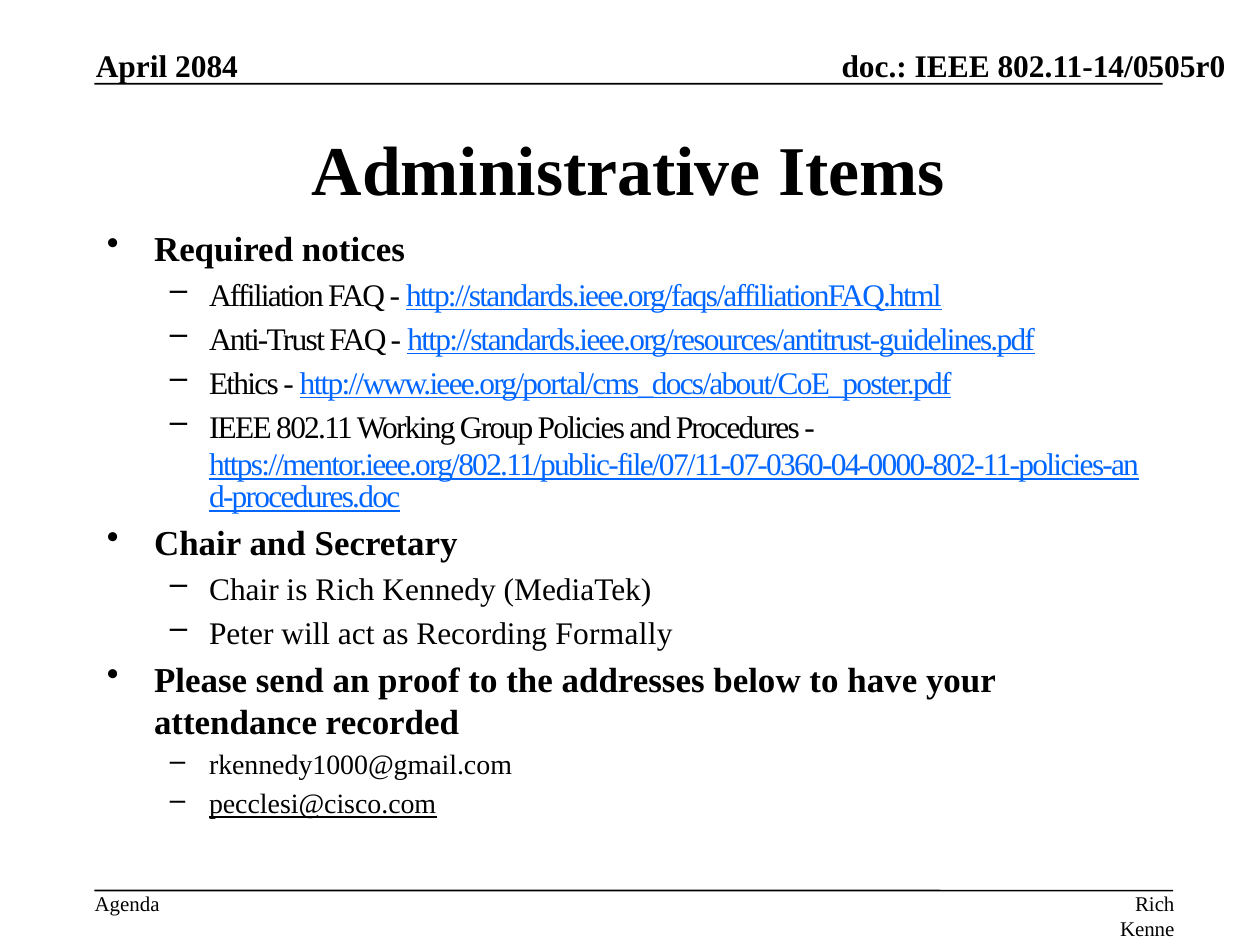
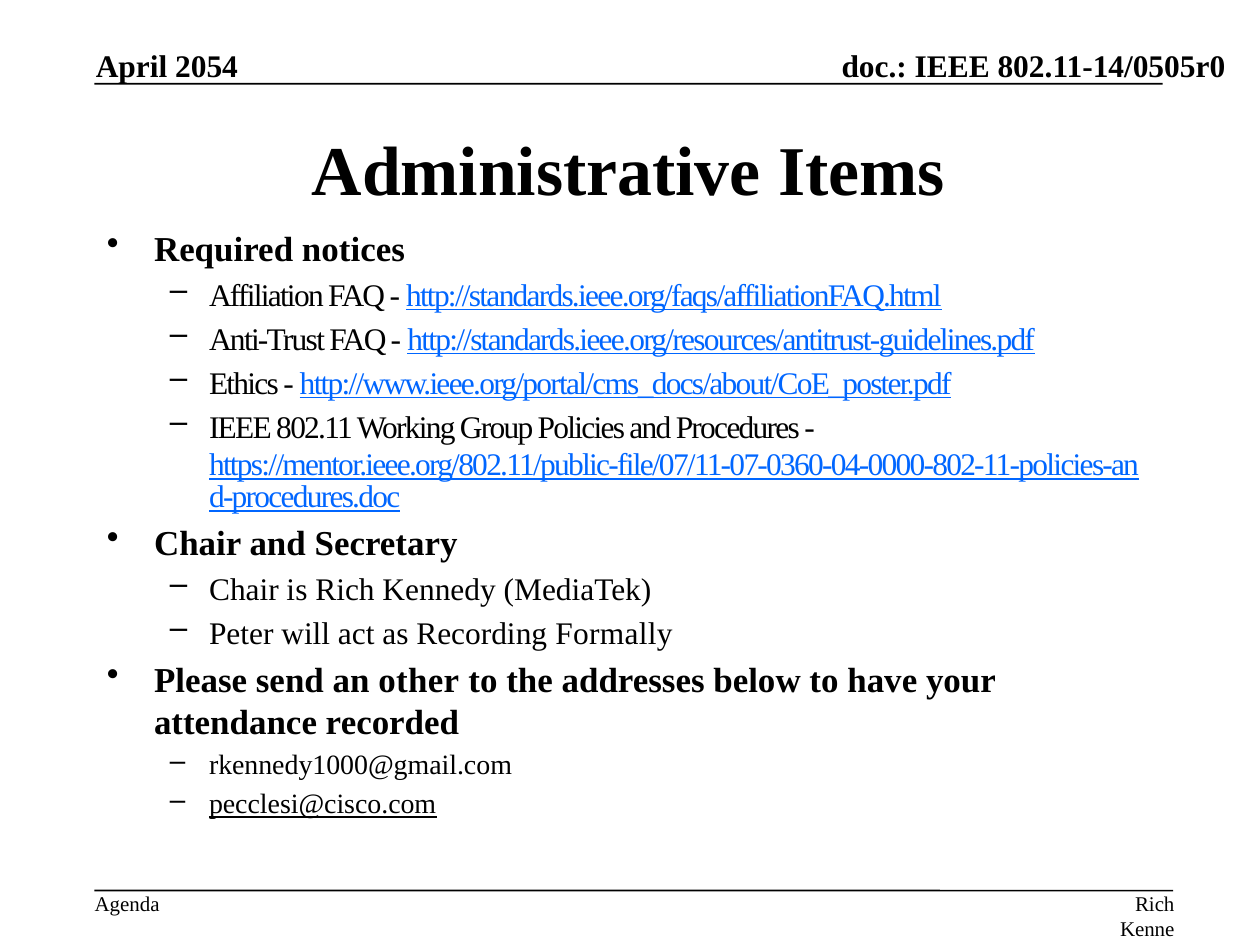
2084: 2084 -> 2054
proof: proof -> other
